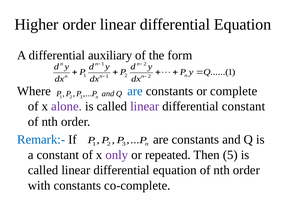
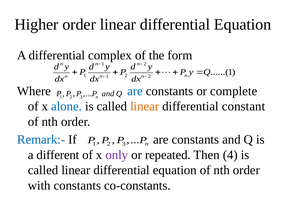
auxiliary: auxiliary -> complex
alone colour: purple -> blue
linear at (145, 106) colour: purple -> orange
a constant: constant -> different
5: 5 -> 4
co-complete: co-complete -> co-constants
